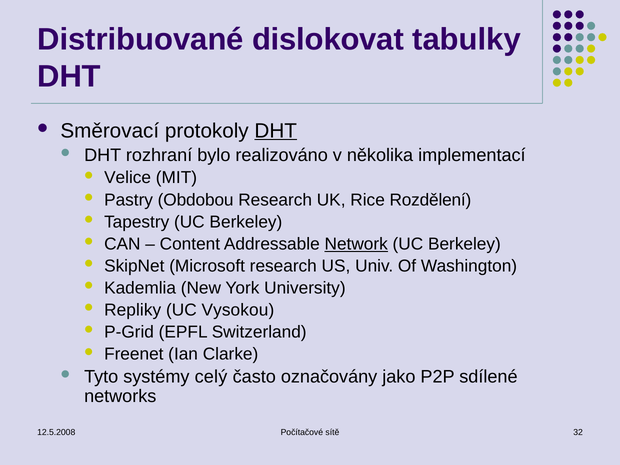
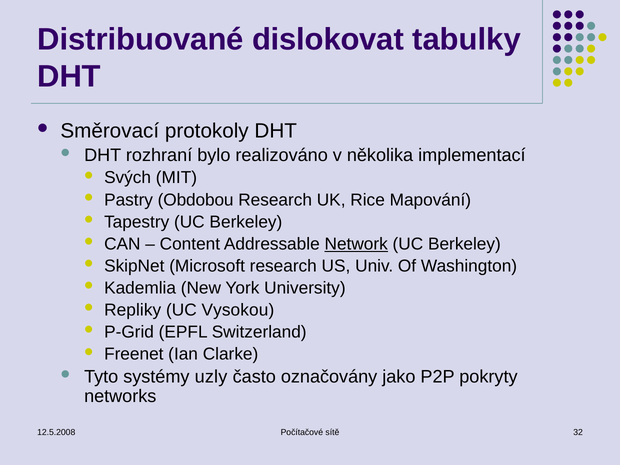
DHT at (276, 131) underline: present -> none
Velice: Velice -> Svých
Rozdělení: Rozdělení -> Mapování
celý: celý -> uzly
sdílené: sdílené -> pokryty
